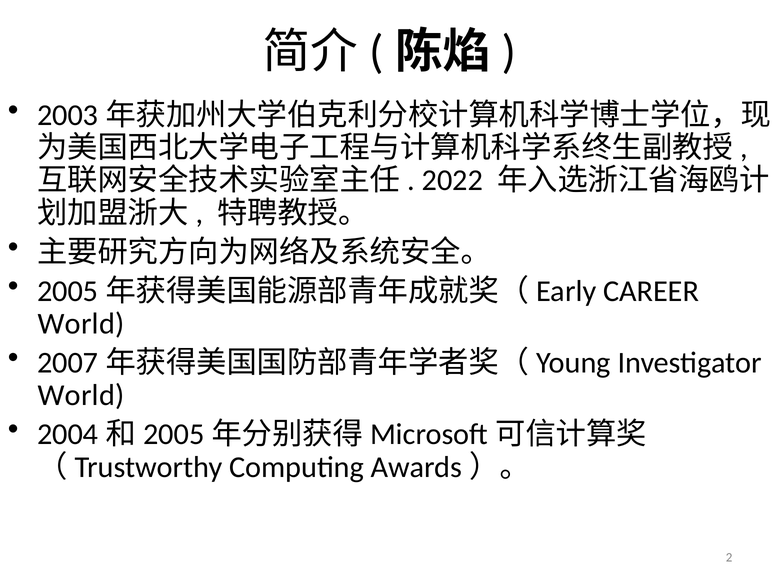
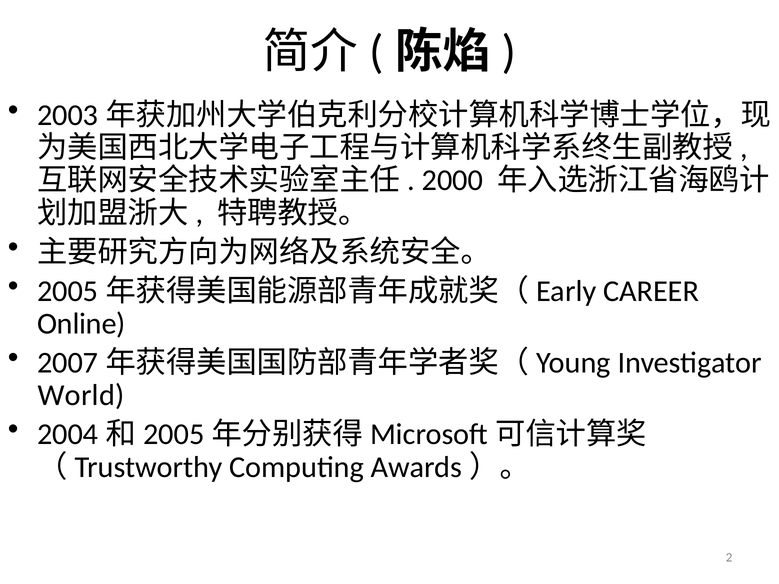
2022: 2022 -> 2000
World at (81, 324): World -> Online
